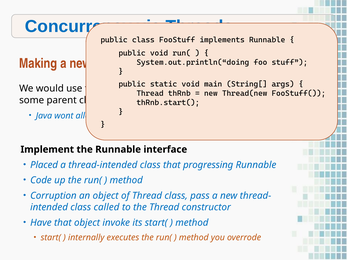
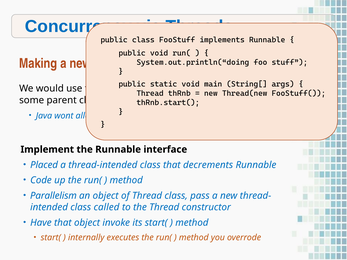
progressing: progressing -> decrements
Corruption: Corruption -> Parallelism
